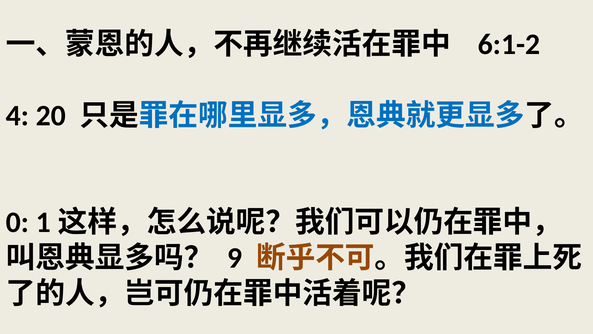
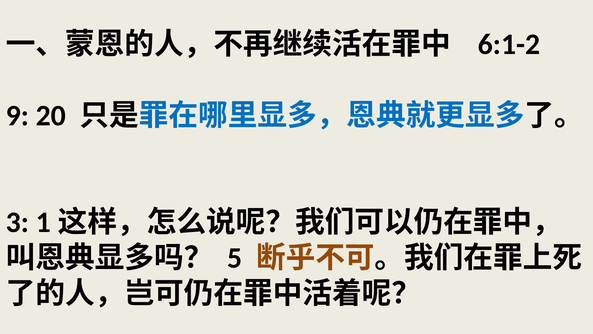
4: 4 -> 9
0: 0 -> 3
9: 9 -> 5
